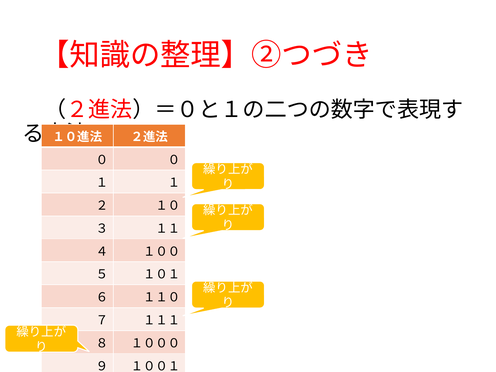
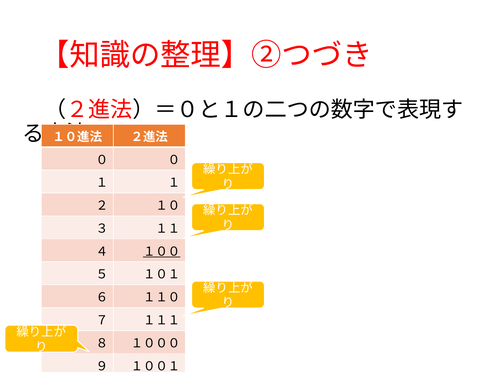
１００ underline: none -> present
